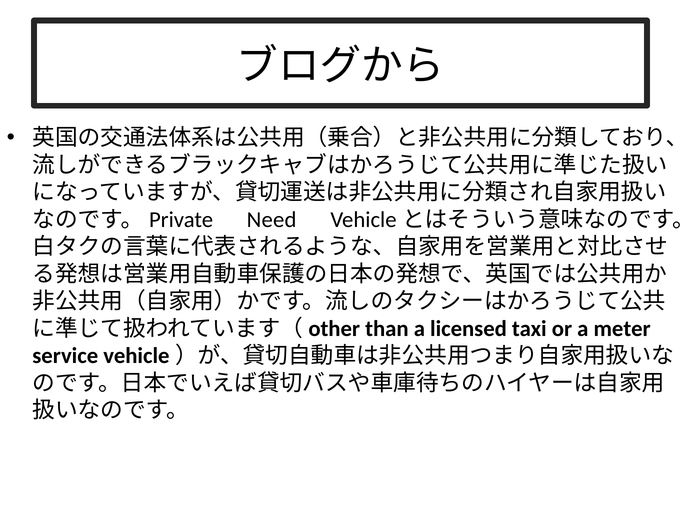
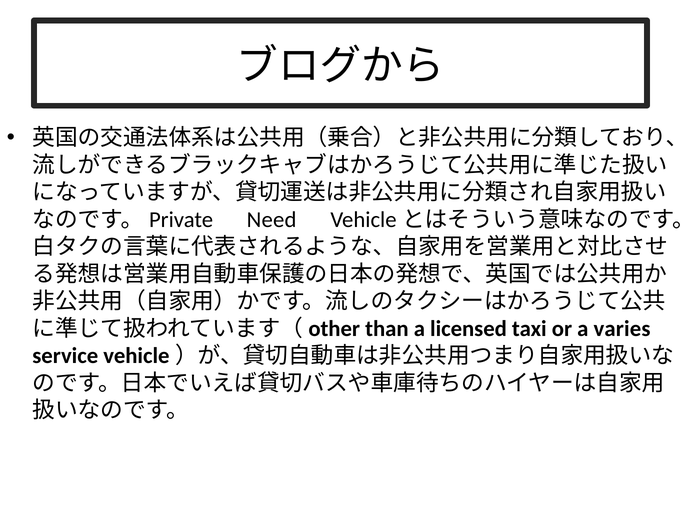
meter: meter -> varies
